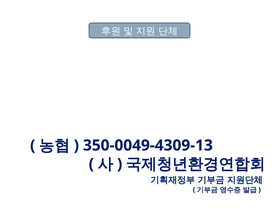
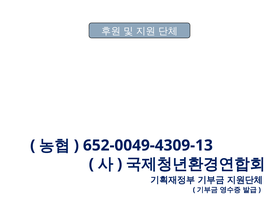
350-0049-4309-13: 350-0049-4309-13 -> 652-0049-4309-13
